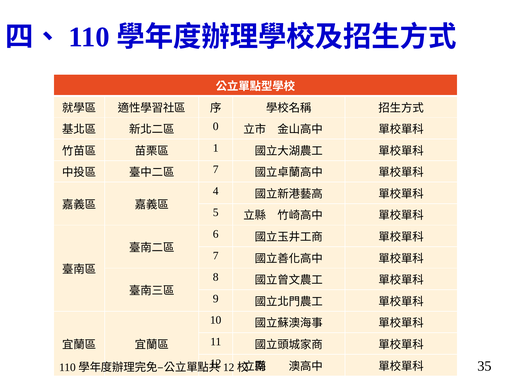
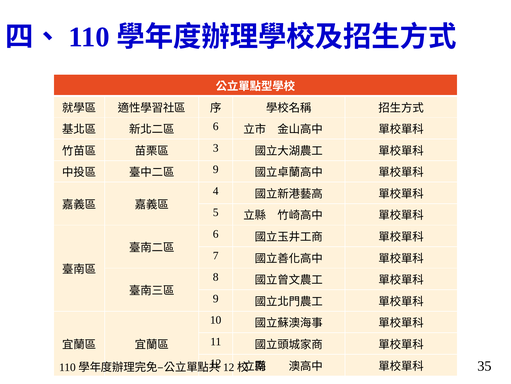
0 at (216, 126): 0 -> 6
1: 1 -> 3
7 at (216, 169): 7 -> 9
